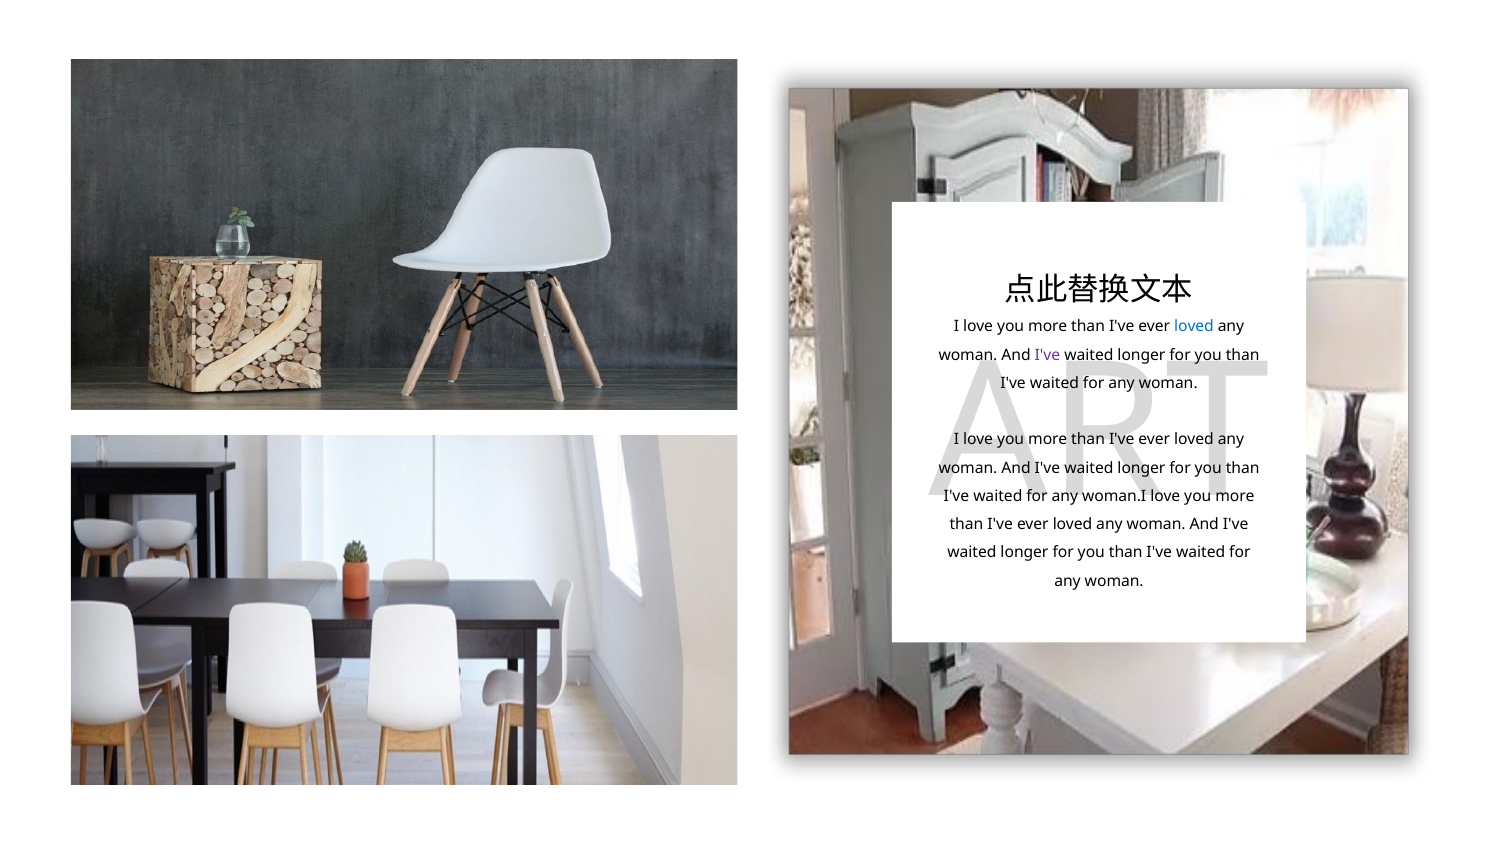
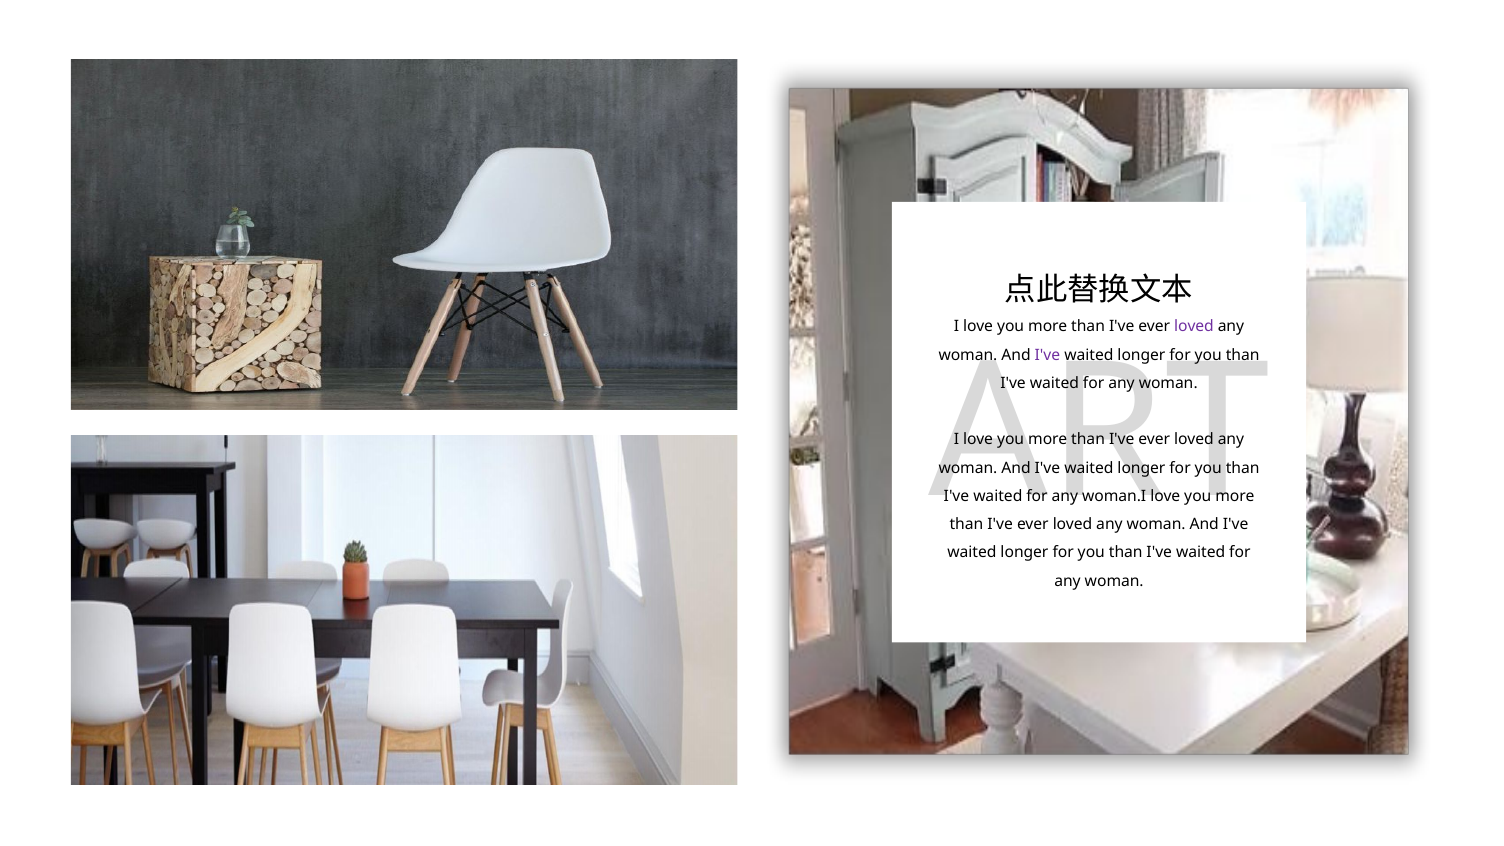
loved at (1194, 327) colour: blue -> purple
